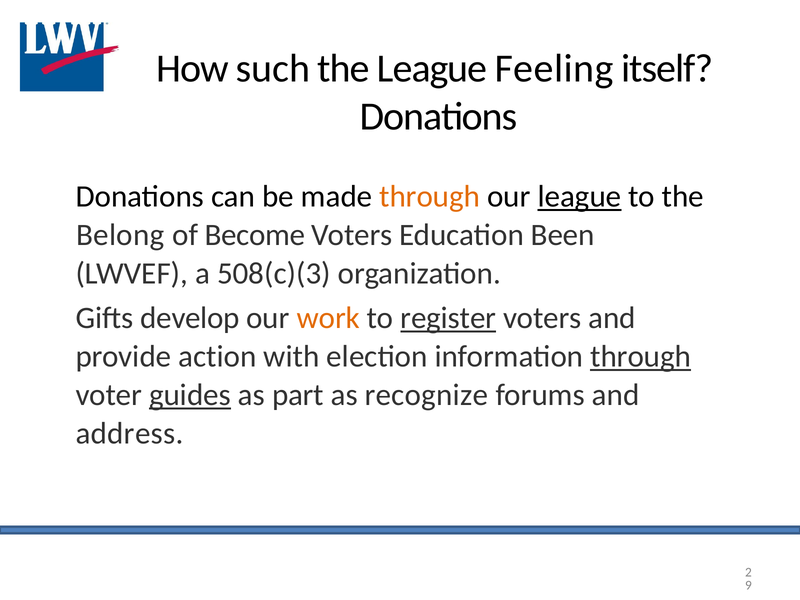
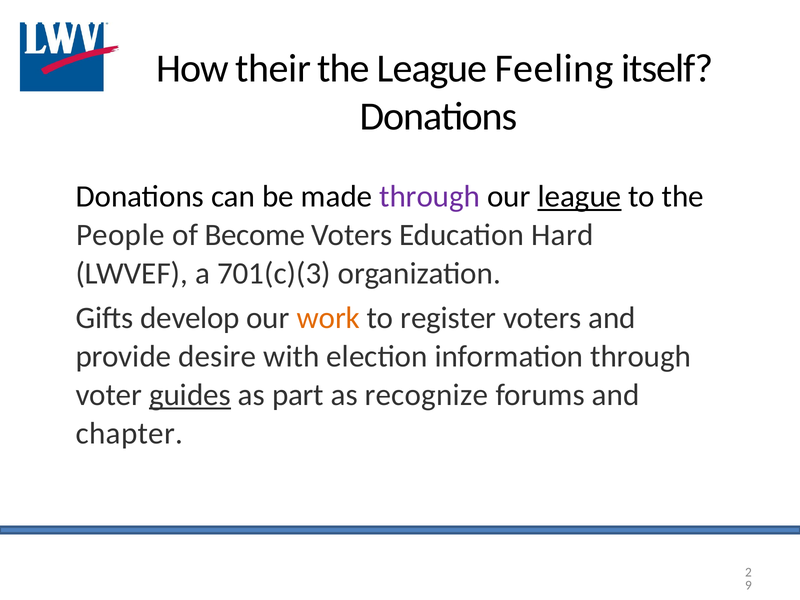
such: such -> their
through at (430, 197) colour: orange -> purple
Belong: Belong -> People
Been: Been -> Hard
508(c)(3: 508(c)(3 -> 701(c)(3
register underline: present -> none
action: action -> desire
through at (641, 357) underline: present -> none
address: address -> chapter
